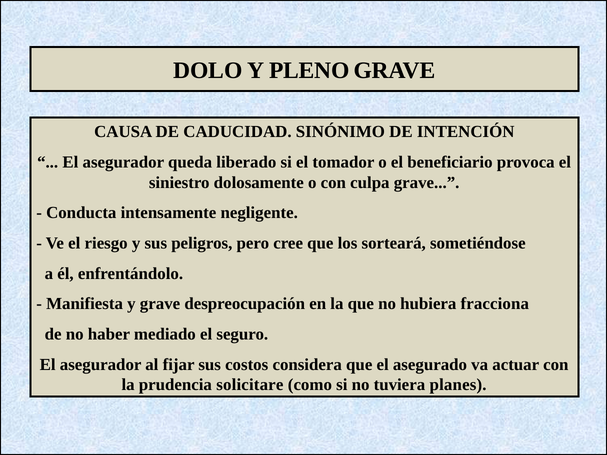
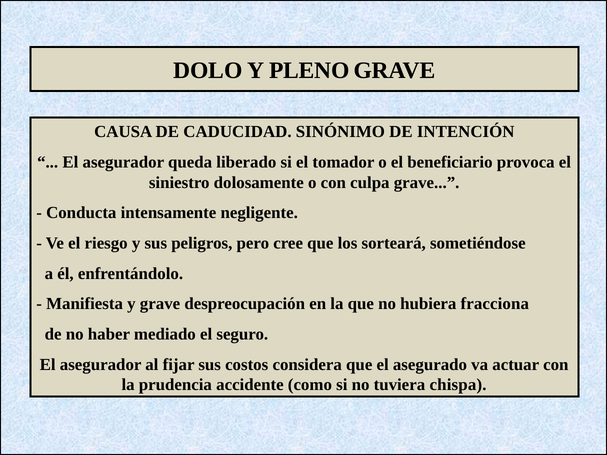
solicitare: solicitare -> accidente
planes: planes -> chispa
